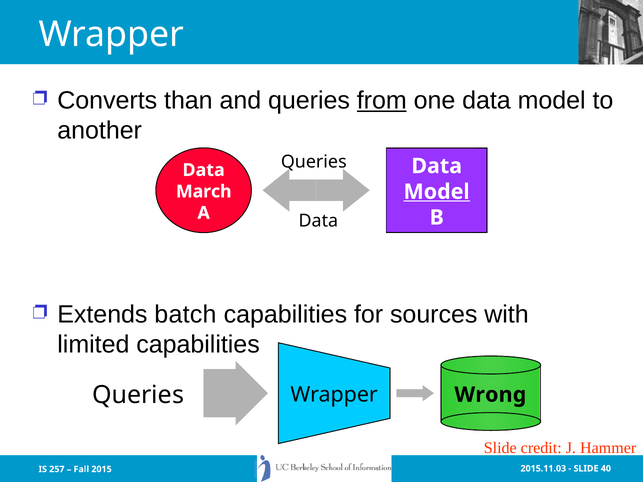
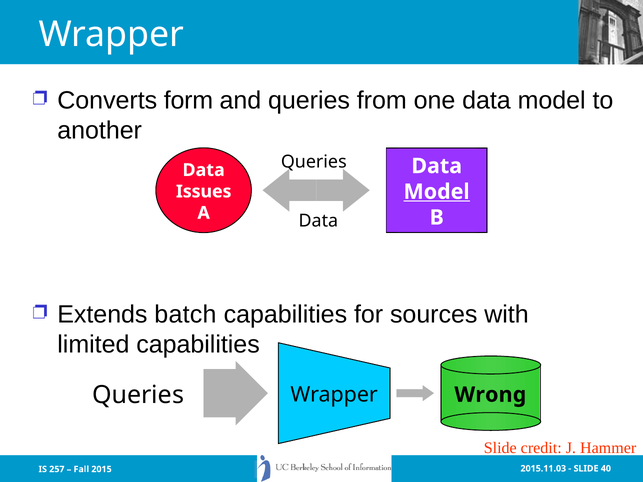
than: than -> form
from underline: present -> none
March: March -> Issues
